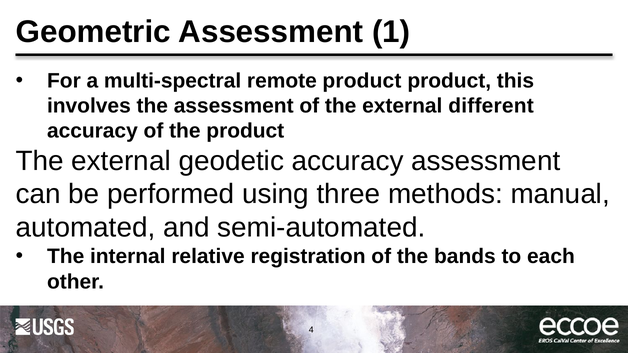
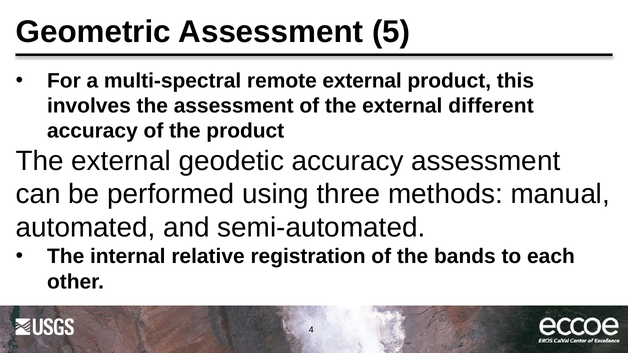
1: 1 -> 5
remote product: product -> external
